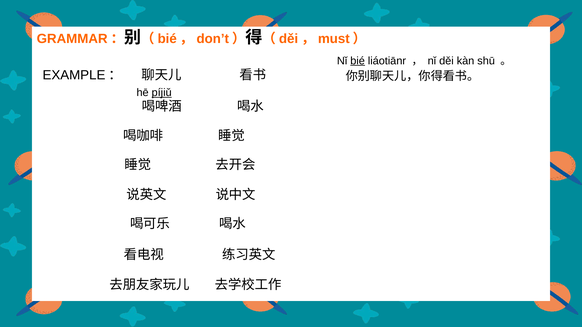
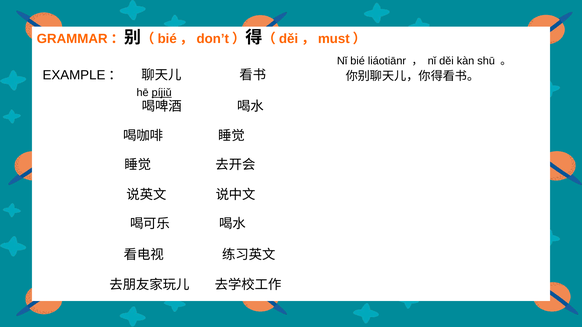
bié underline: present -> none
